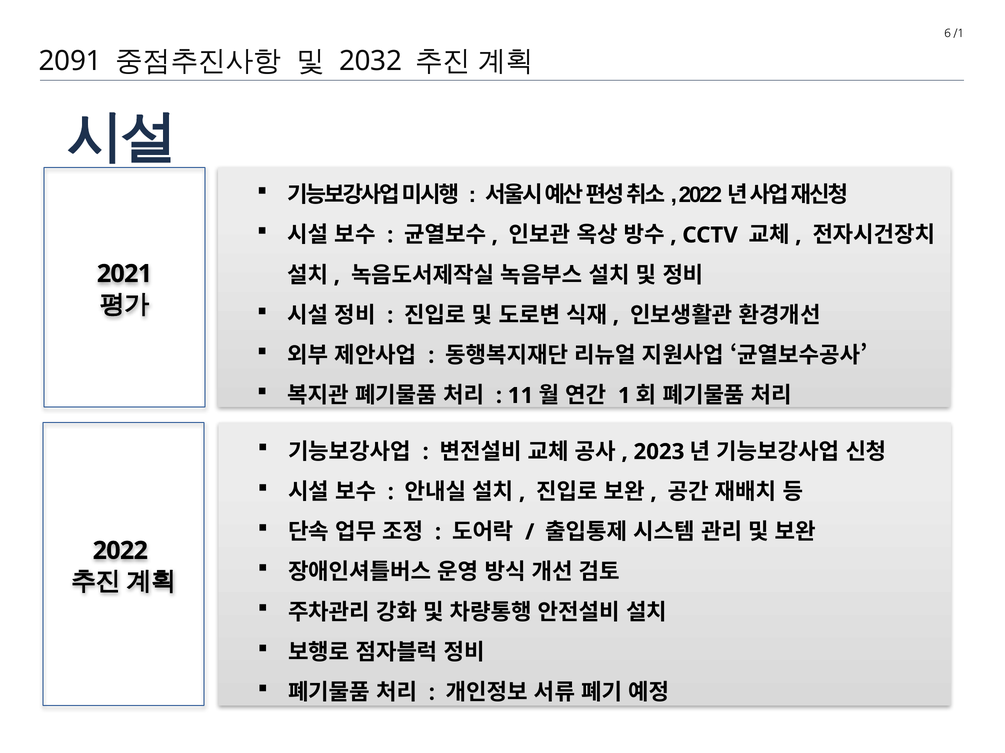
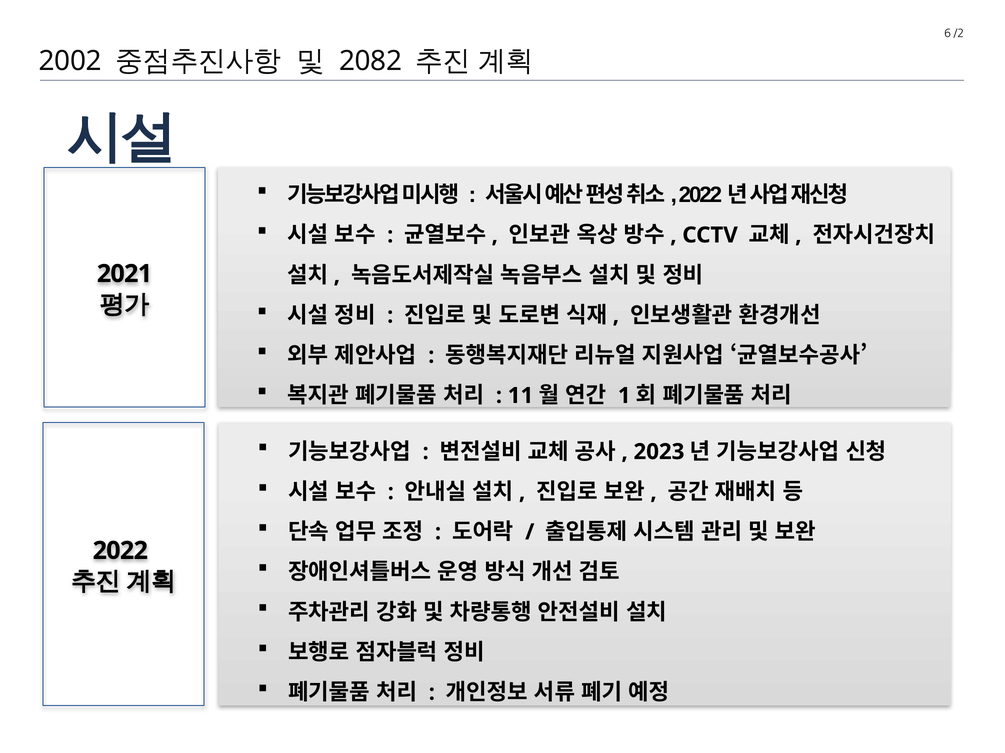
/1: /1 -> /2
2091: 2091 -> 2002
2032: 2032 -> 2082
